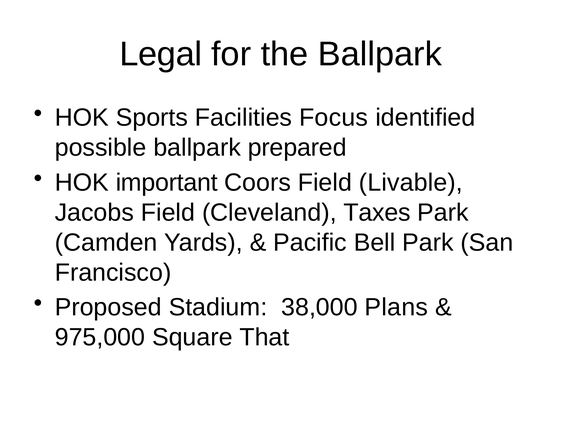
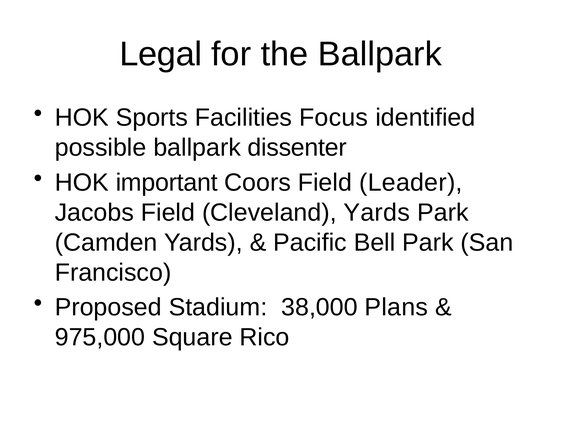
prepared: prepared -> dissenter
Livable: Livable -> Leader
Cleveland Taxes: Taxes -> Yards
That: That -> Rico
